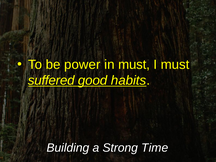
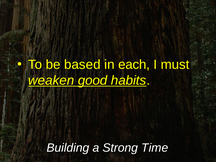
power: power -> based
in must: must -> each
suffered: suffered -> weaken
